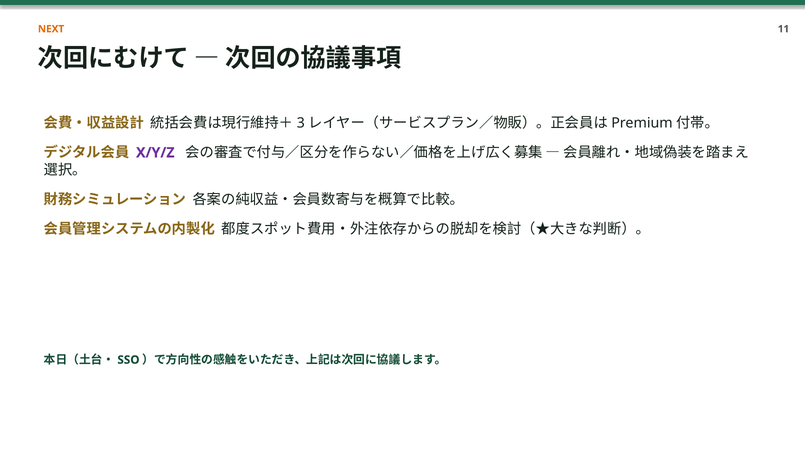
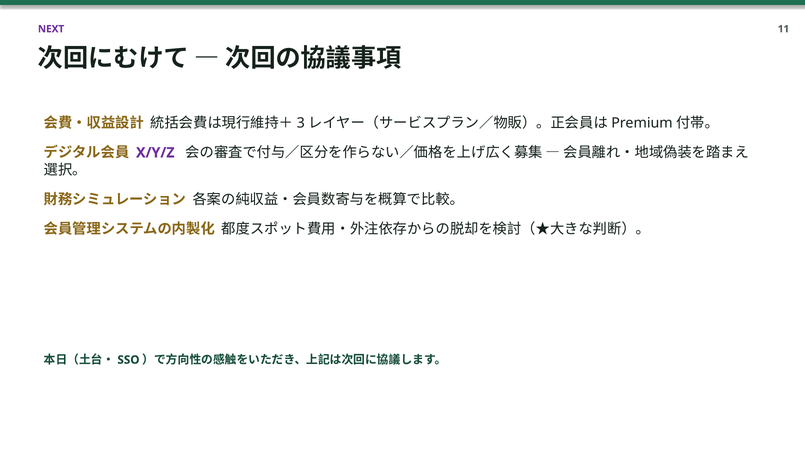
NEXT colour: orange -> purple
